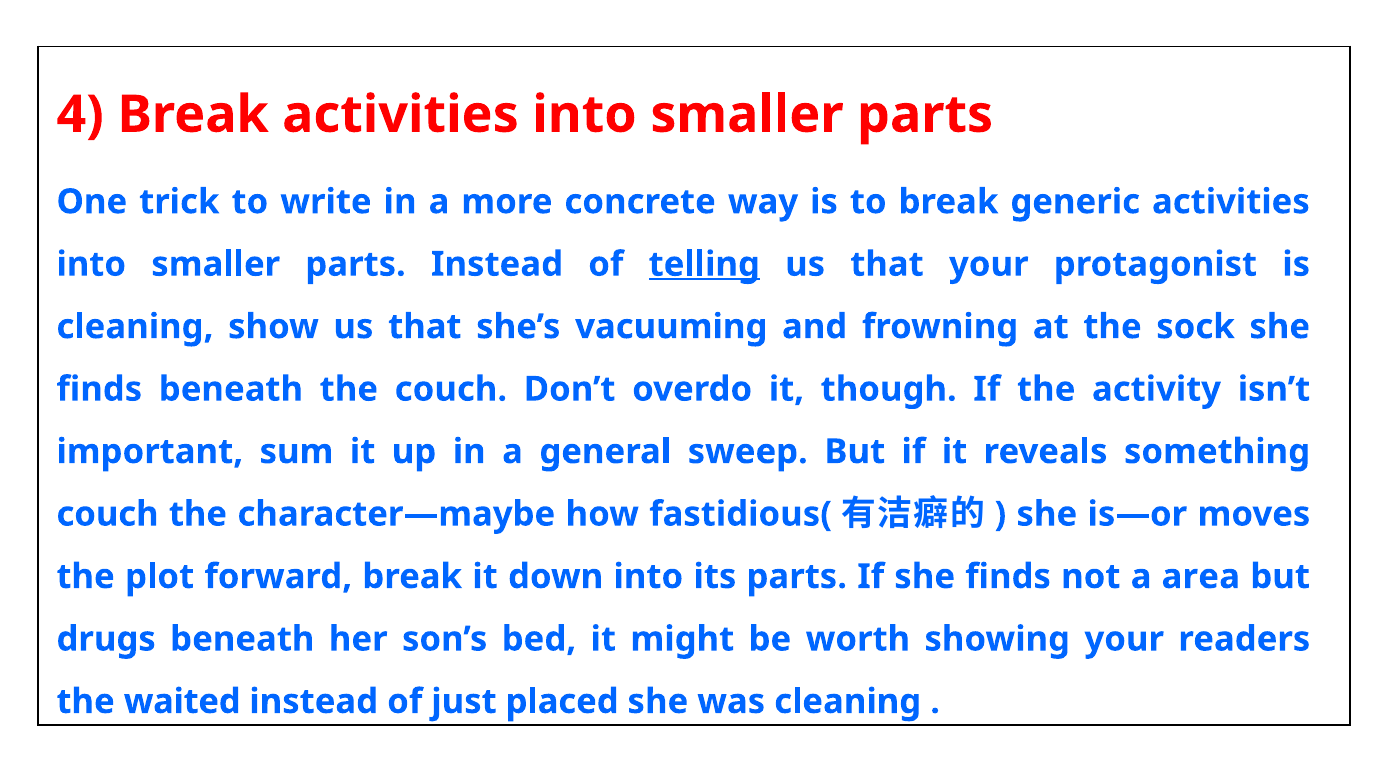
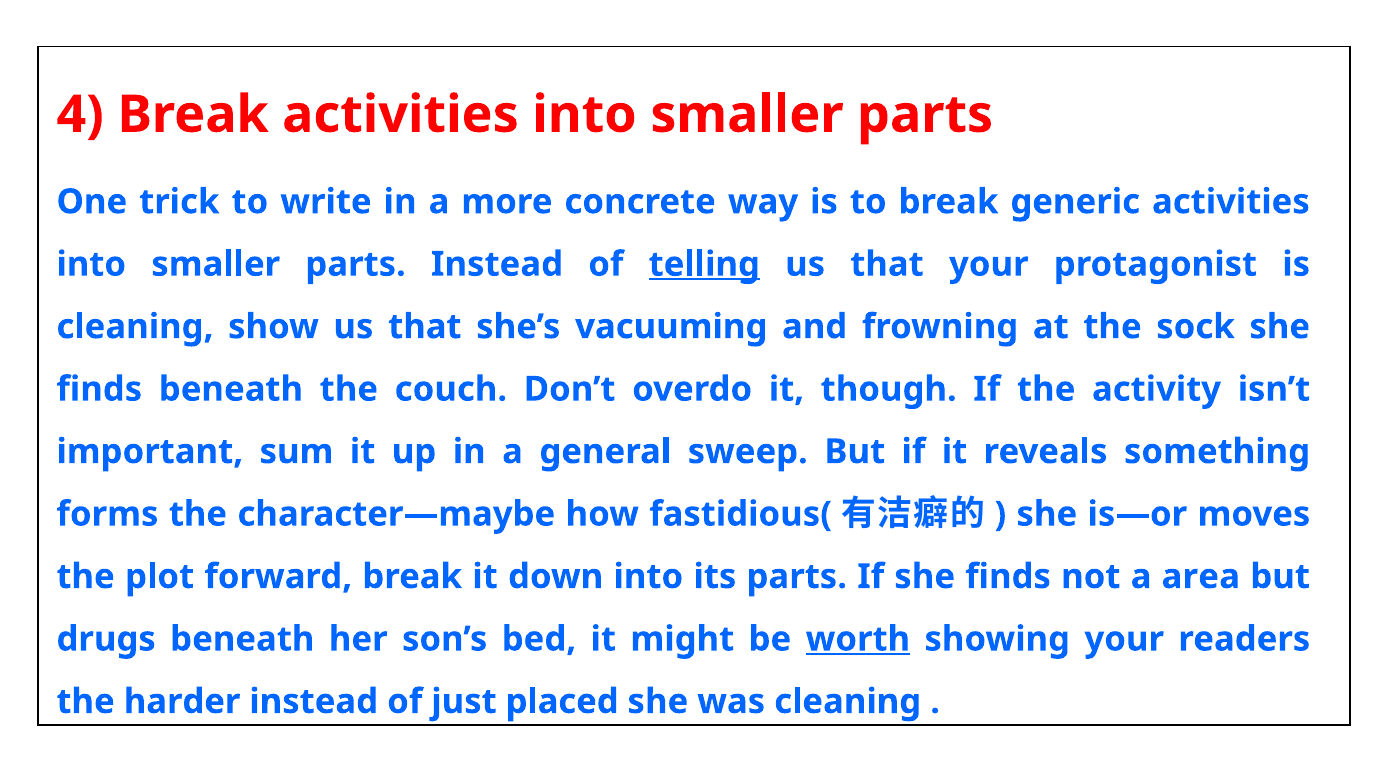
couch at (108, 514): couch -> forms
worth underline: none -> present
waited: waited -> harder
